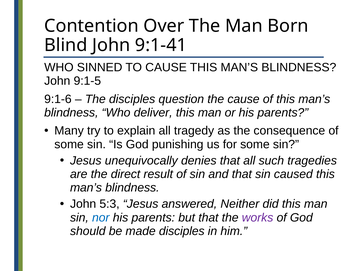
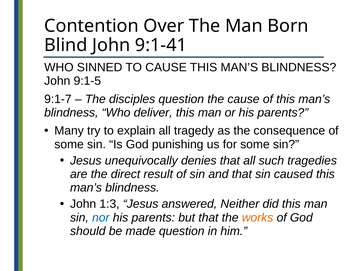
9:1-6: 9:1-6 -> 9:1-7
5:3: 5:3 -> 1:3
works colour: purple -> orange
made disciples: disciples -> question
